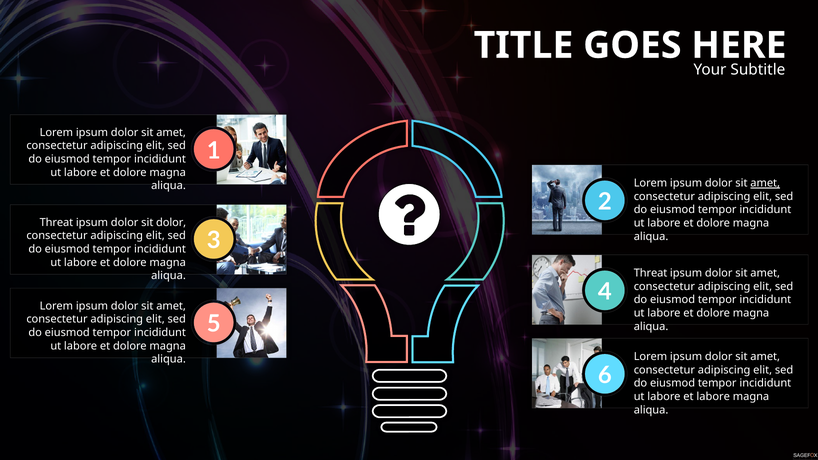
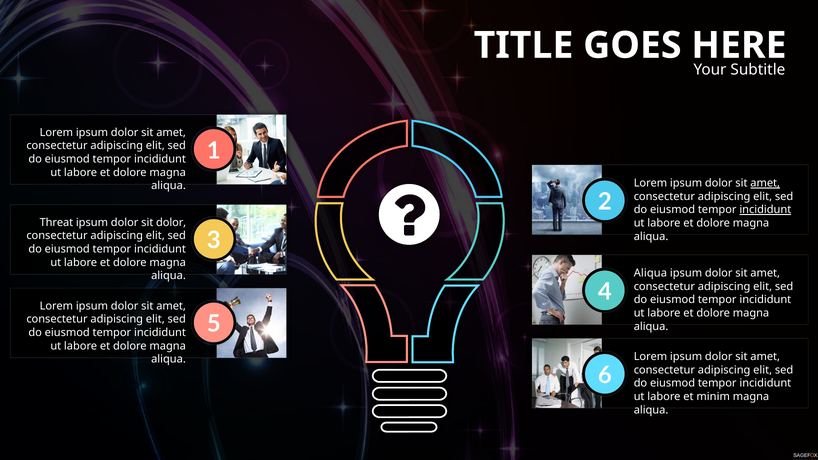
incididunt at (765, 210) underline: none -> present
Threat at (651, 273): Threat -> Aliqua
et labore: labore -> minim
